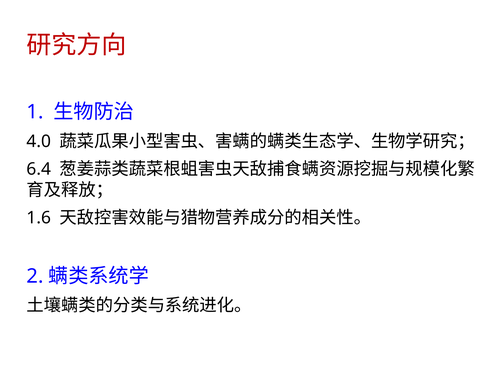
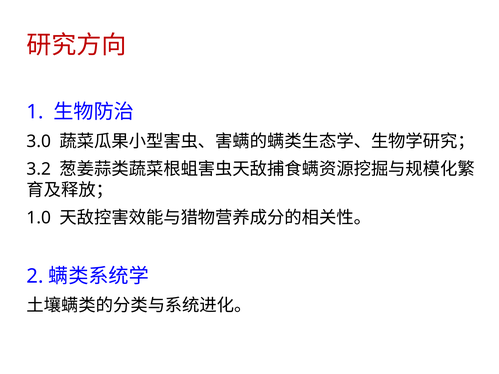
4.0: 4.0 -> 3.0
6.4: 6.4 -> 3.2
1.6: 1.6 -> 1.0
